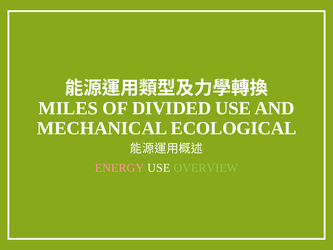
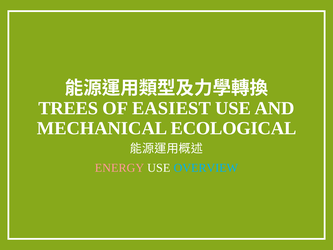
MILES: MILES -> TREES
DIVIDED: DIVIDED -> EASIEST
OVERVIEW colour: light green -> light blue
